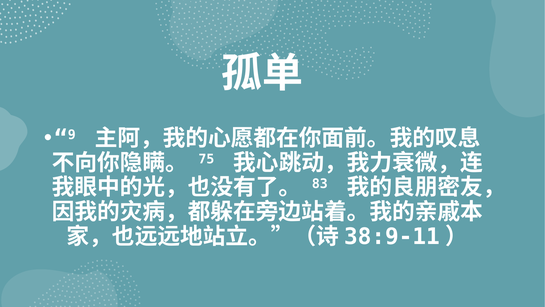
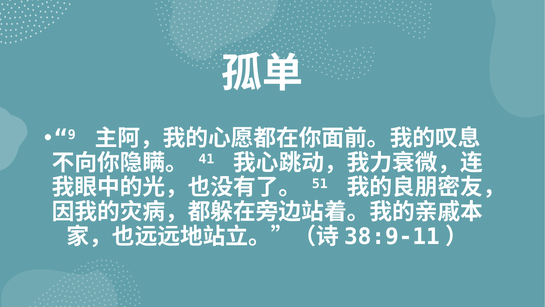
75: 75 -> 41
83: 83 -> 51
